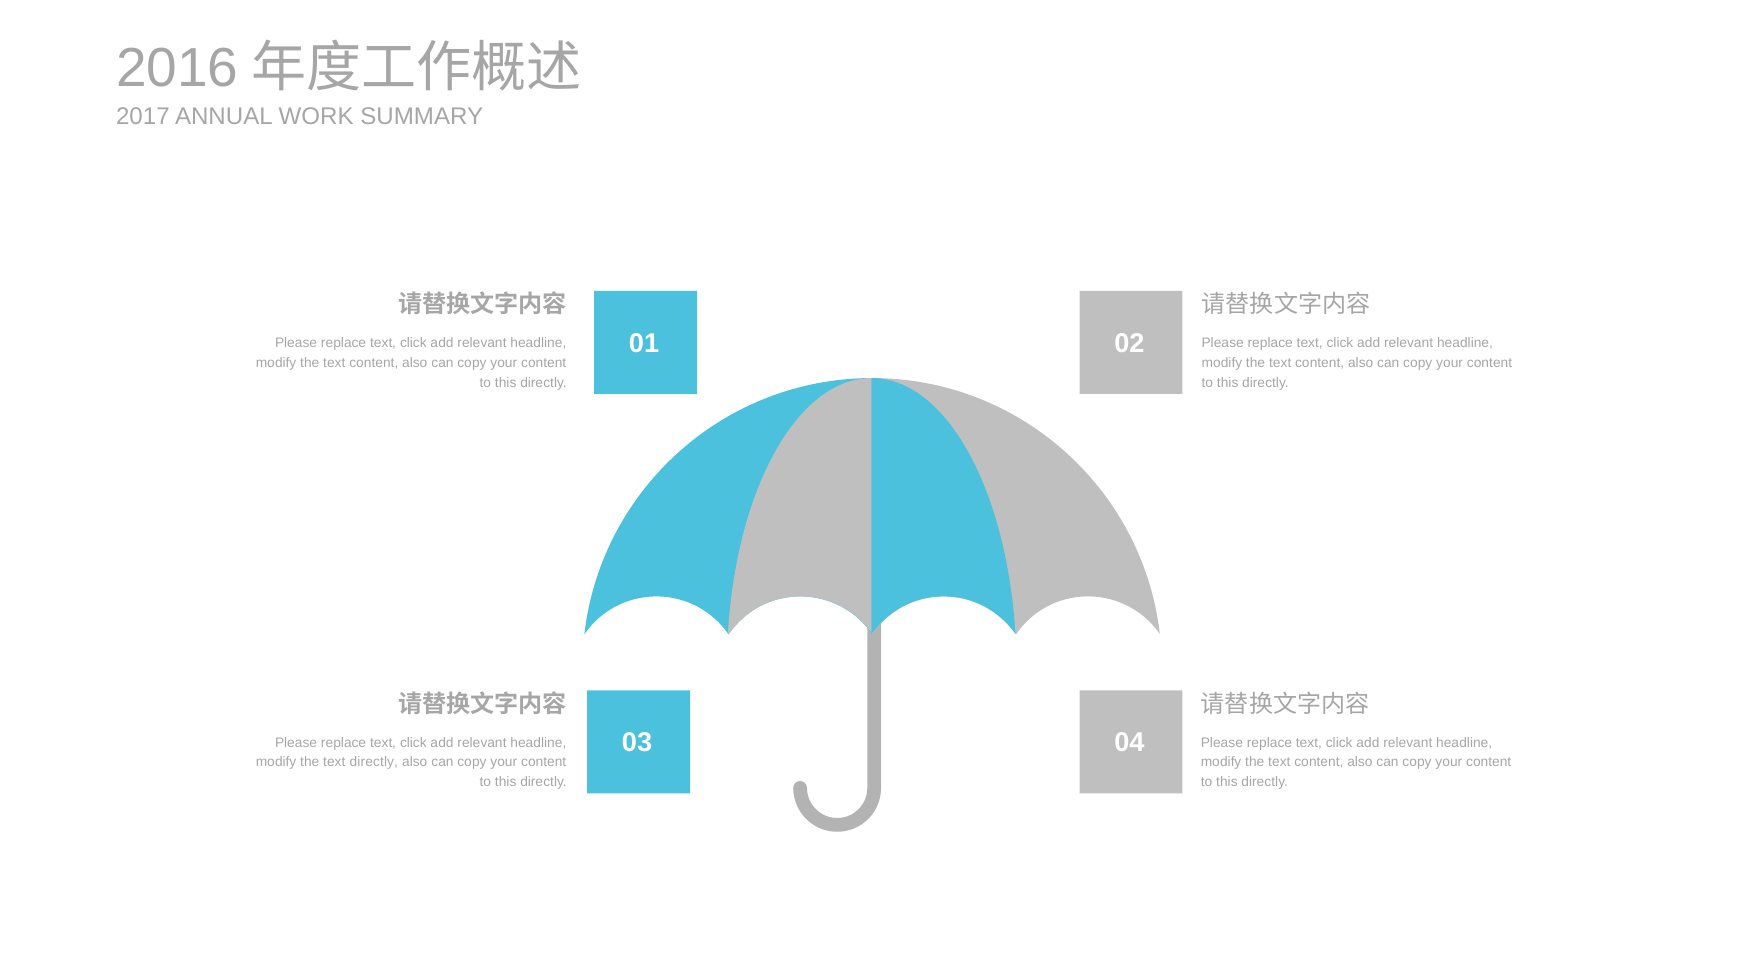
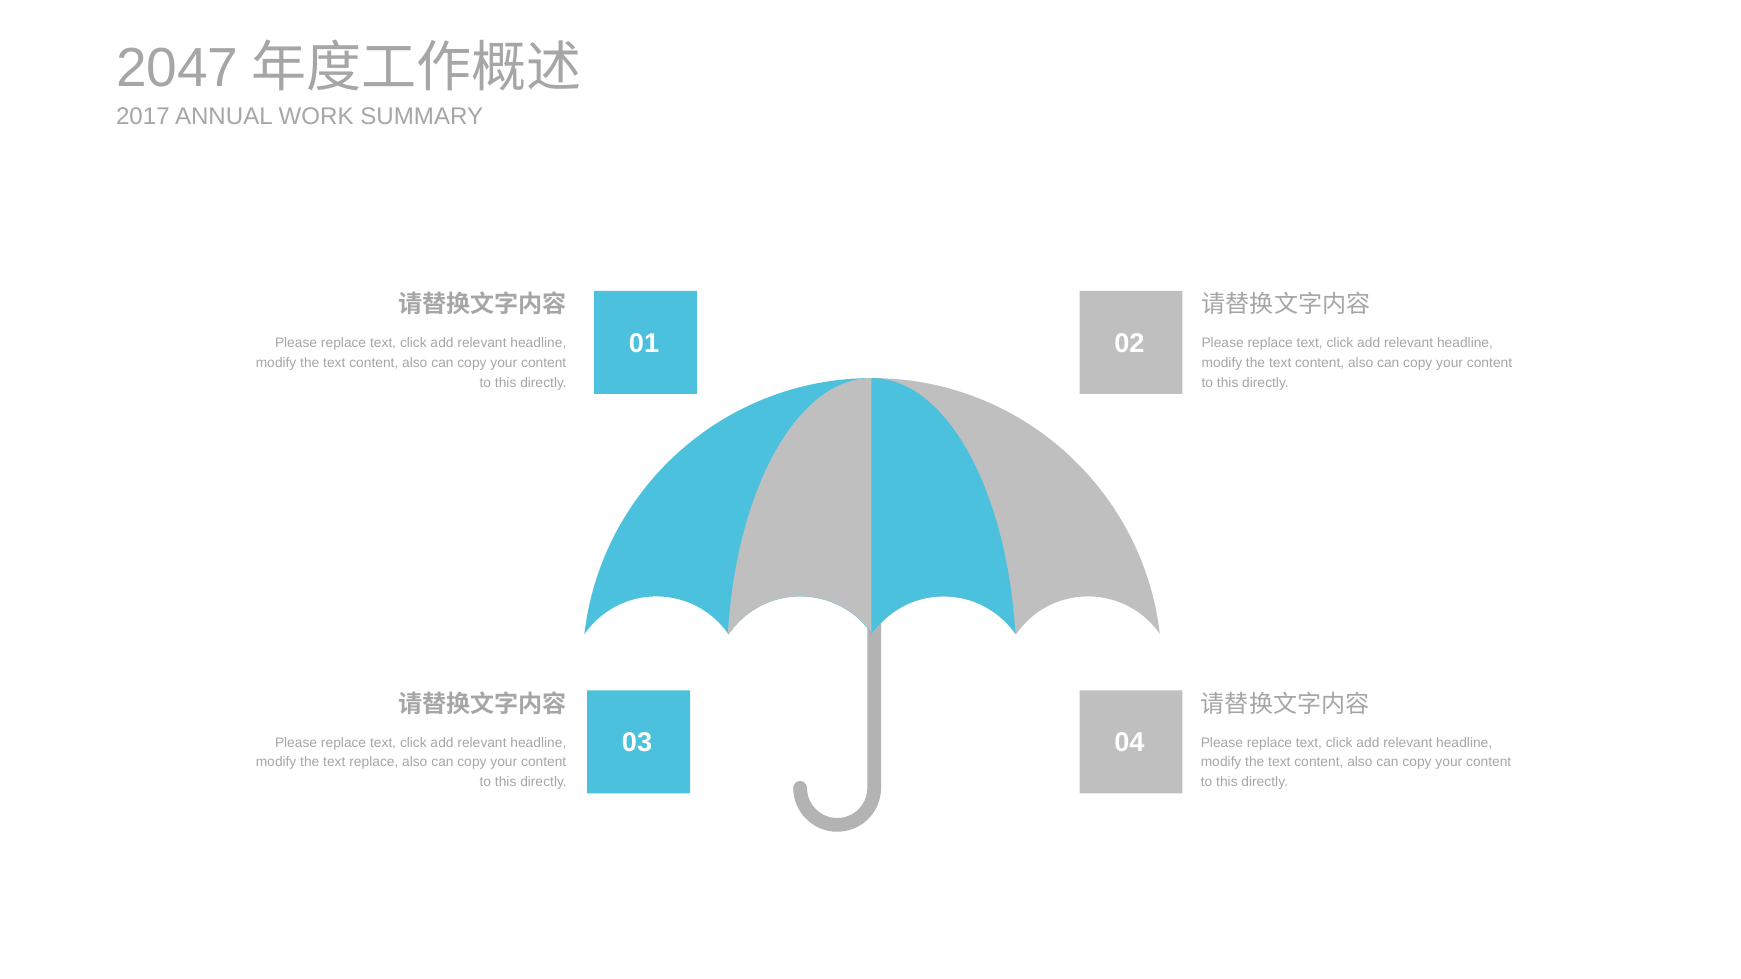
2016: 2016 -> 2047
text directly: directly -> replace
